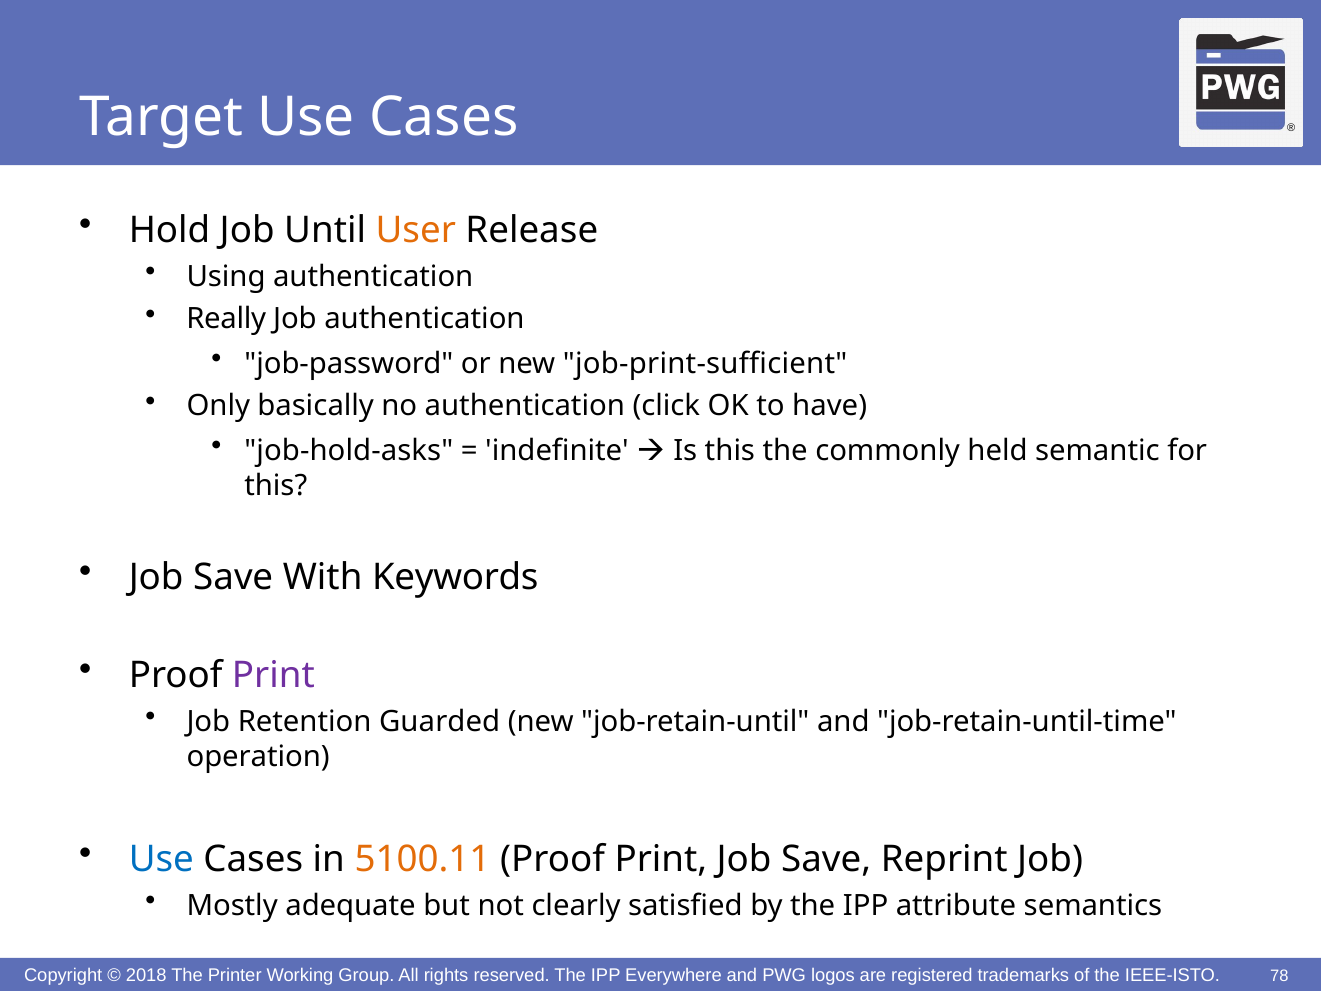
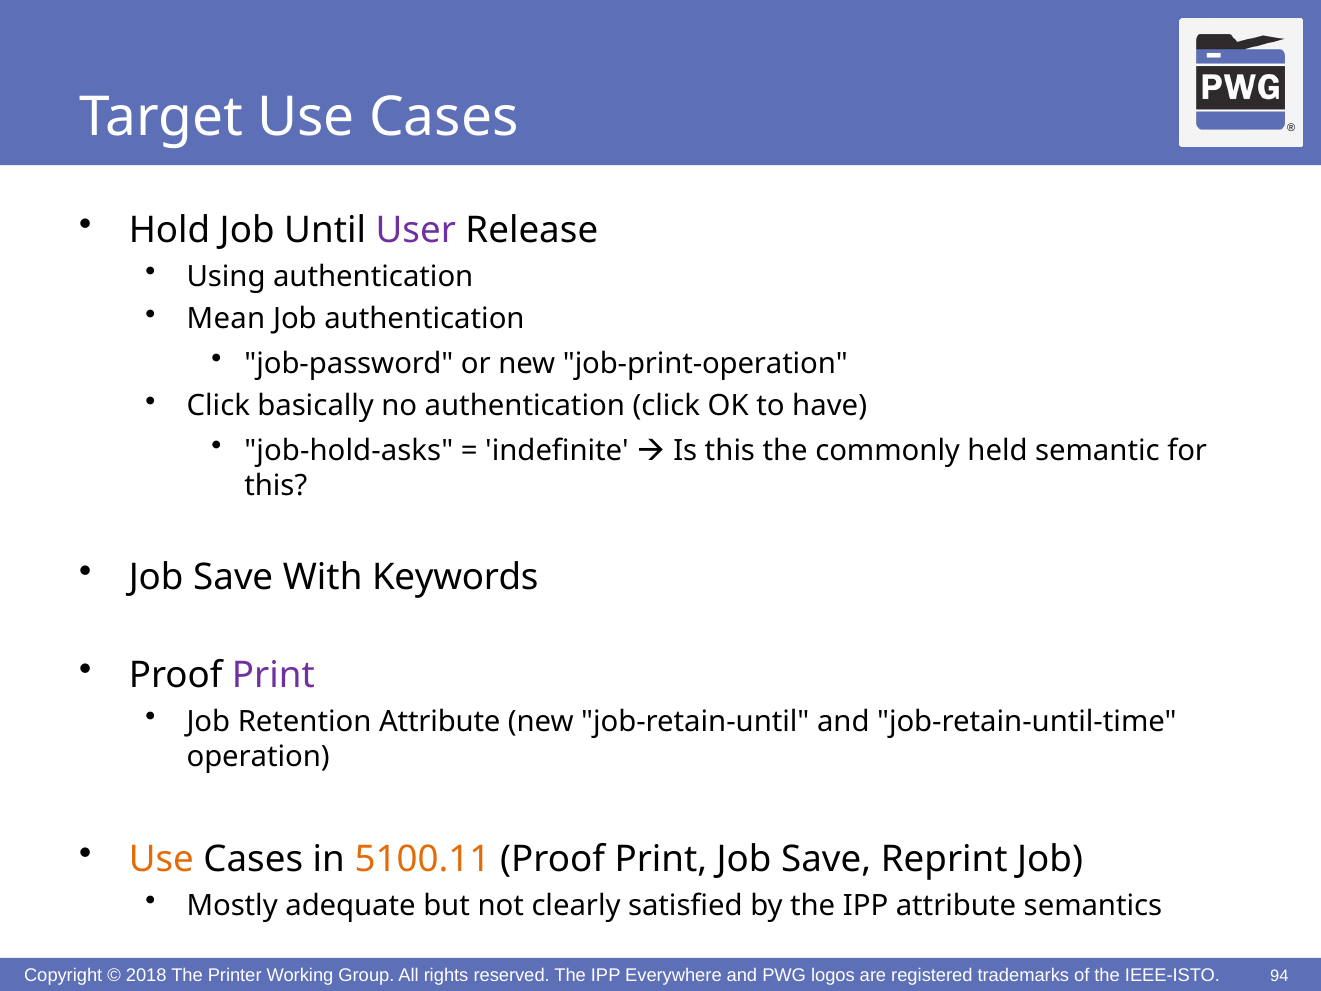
User colour: orange -> purple
Really: Really -> Mean
job-print-sufficient: job-print-sufficient -> job-print-operation
Only at (218, 406): Only -> Click
Retention Guarded: Guarded -> Attribute
Use at (161, 859) colour: blue -> orange
78: 78 -> 94
